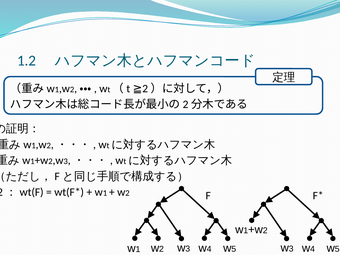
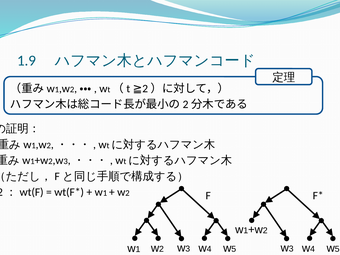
1.2: 1.2 -> 1.9
